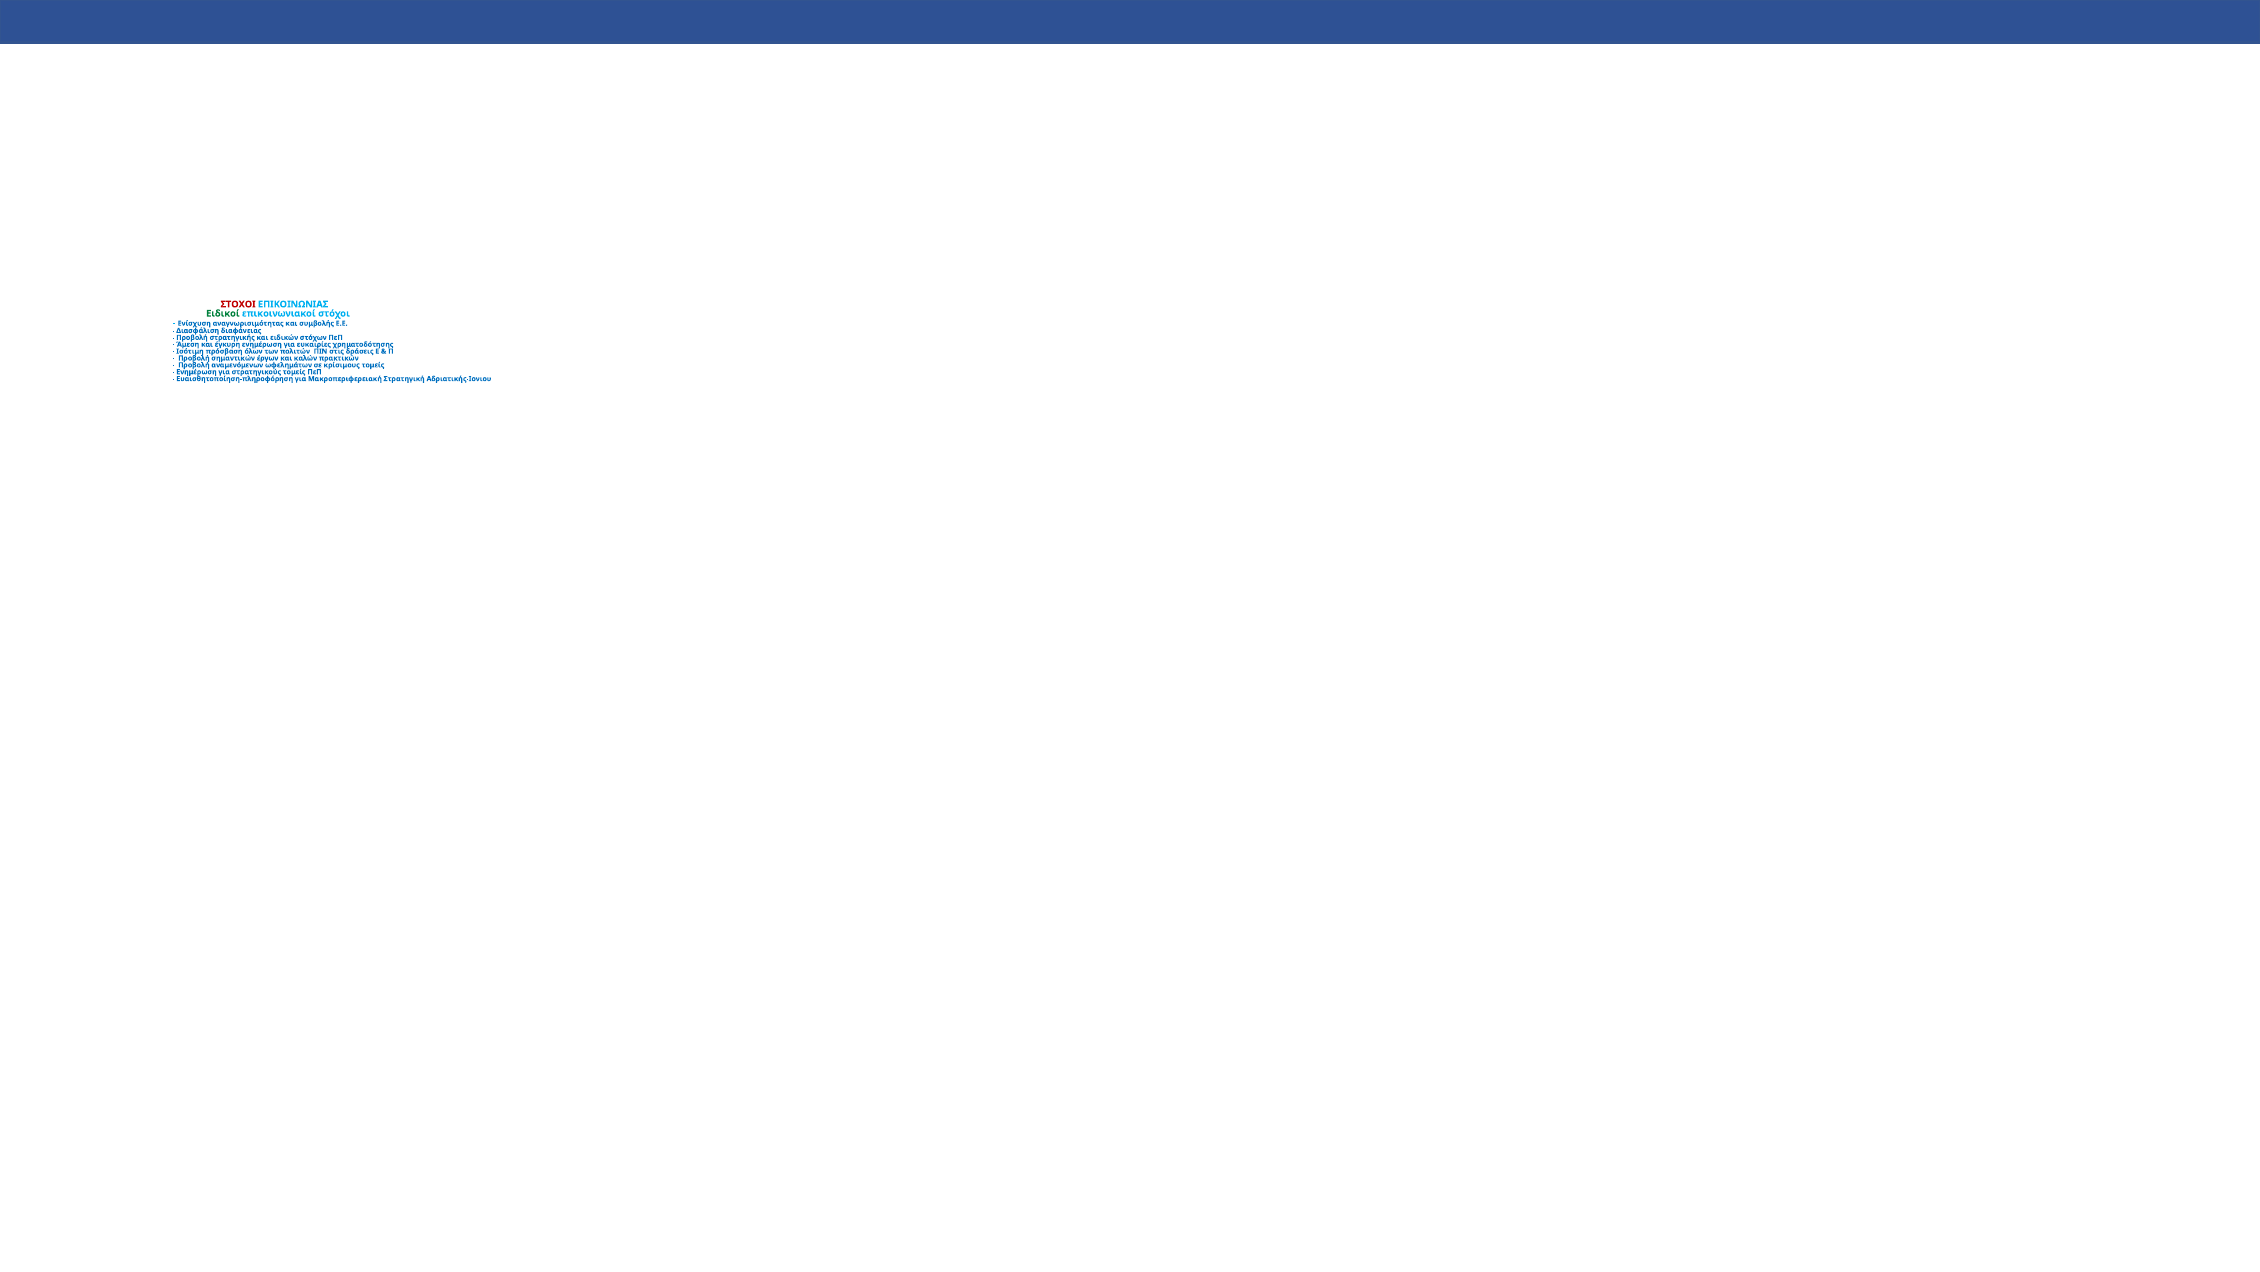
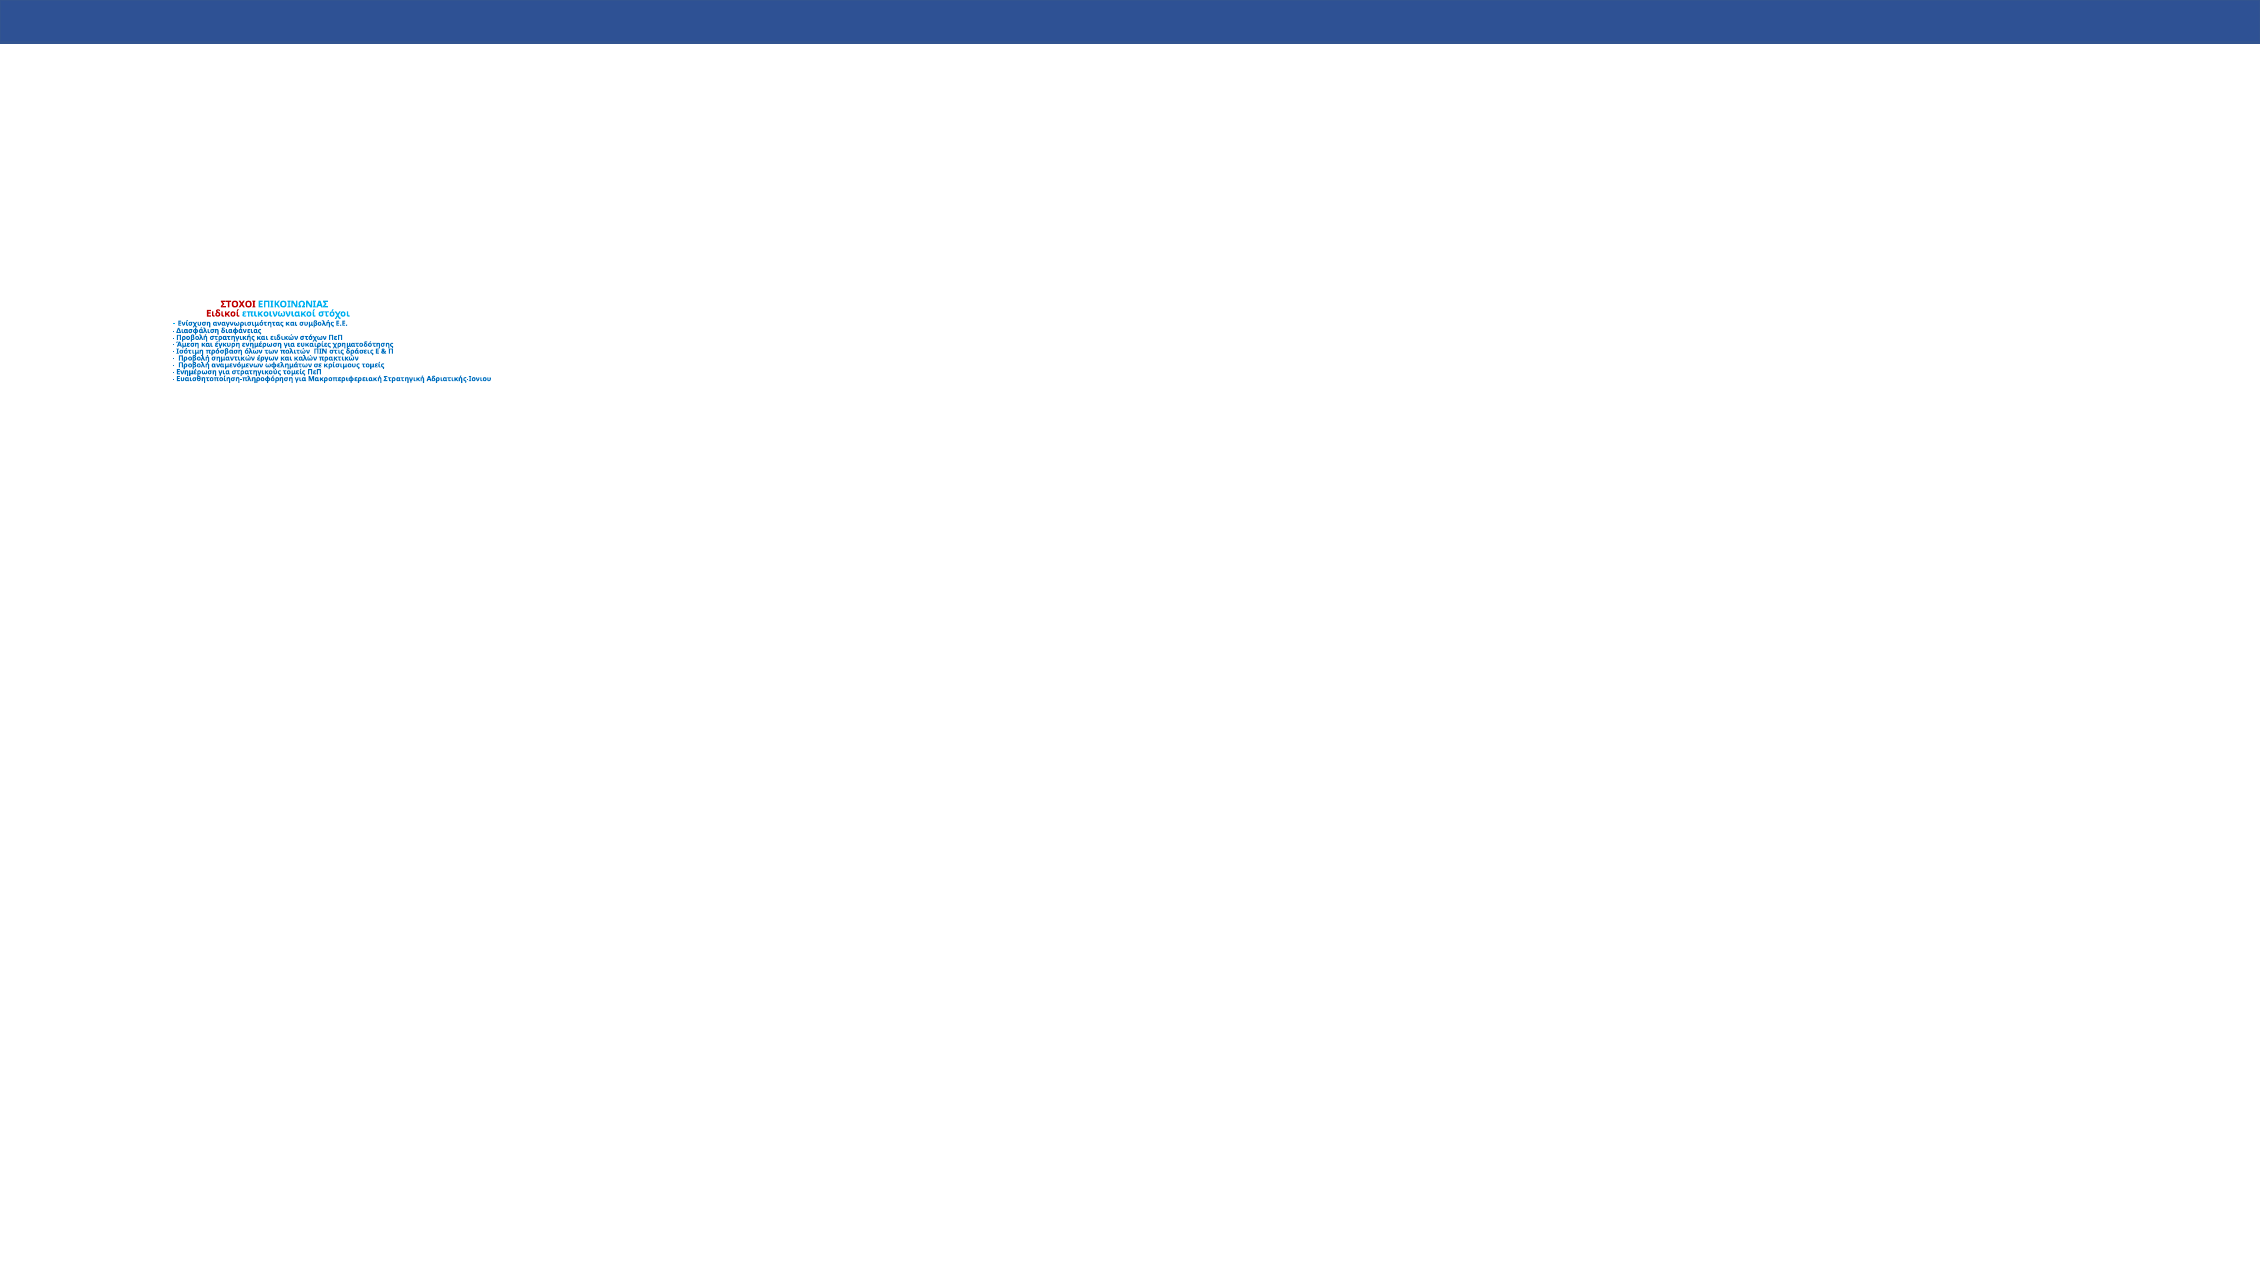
Ειδικοί colour: green -> red
